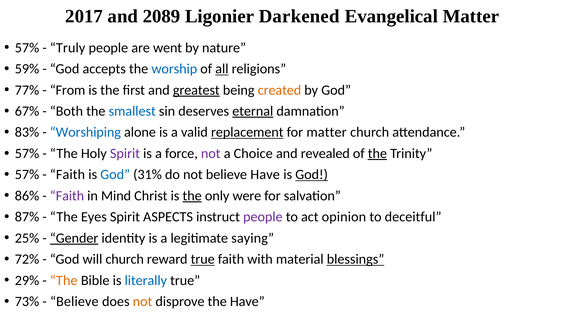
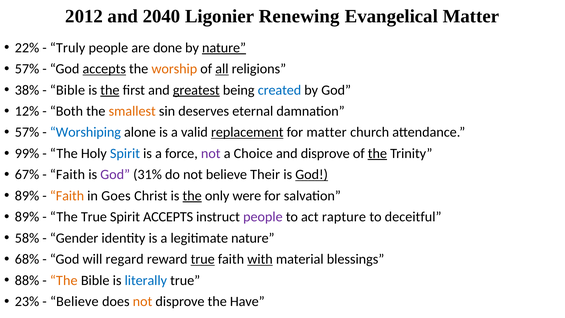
2017: 2017 -> 2012
2089: 2089 -> 2040
Darkened: Darkened -> Renewing
57% at (27, 48): 57% -> 22%
went: went -> done
nature at (224, 48) underline: none -> present
59% at (27, 69): 59% -> 57%
accepts at (104, 69) underline: none -> present
worship colour: blue -> orange
77%: 77% -> 38%
From at (68, 90): From -> Bible
the at (110, 90) underline: none -> present
created colour: orange -> blue
67%: 67% -> 12%
smallest colour: blue -> orange
eternal underline: present -> none
83% at (27, 132): 83% -> 57%
57% at (27, 153): 57% -> 99%
Spirit at (125, 153) colour: purple -> blue
and revealed: revealed -> disprove
57% at (27, 175): 57% -> 67%
God at (115, 175) colour: blue -> purple
believe Have: Have -> Their
86% at (27, 196): 86% -> 89%
Faith at (67, 196) colour: purple -> orange
Mind: Mind -> Goes
87% at (27, 217): 87% -> 89%
The Eyes: Eyes -> True
Spirit ASPECTS: ASPECTS -> ACCEPTS
opinion: opinion -> rapture
25%: 25% -> 58%
Gender underline: present -> none
legitimate saying: saying -> nature
72%: 72% -> 68%
will church: church -> regard
with underline: none -> present
blessings underline: present -> none
29%: 29% -> 88%
73%: 73% -> 23%
